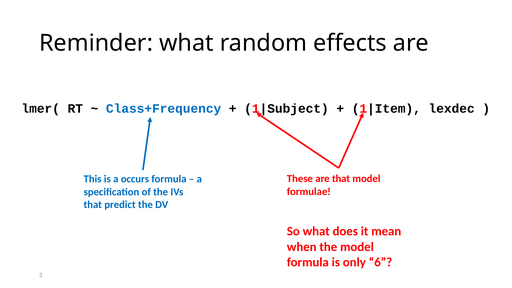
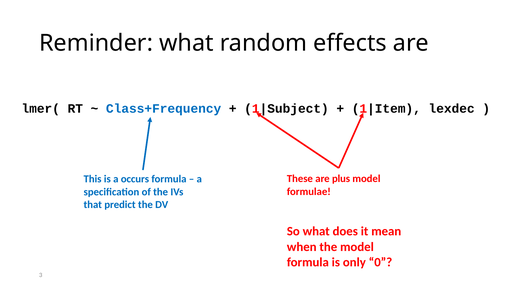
are that: that -> plus
6: 6 -> 0
